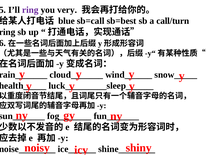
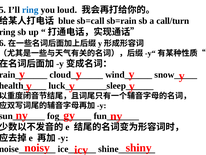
ring at (30, 10) colour: purple -> blue
very: very -> loud
sb=best: sb=best -> sb=rain
